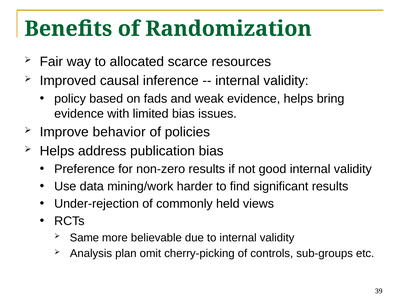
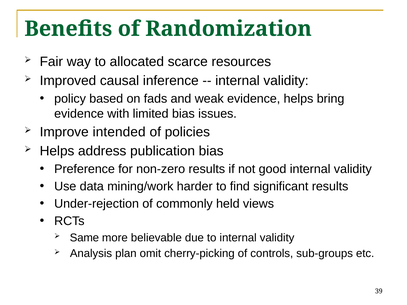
behavior: behavior -> intended
